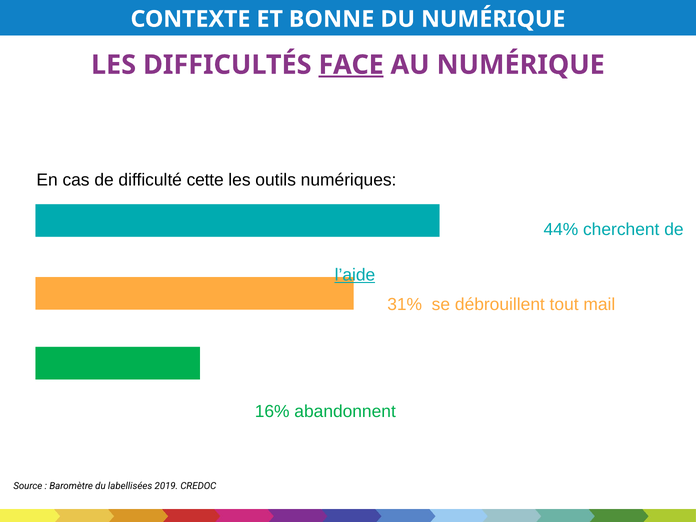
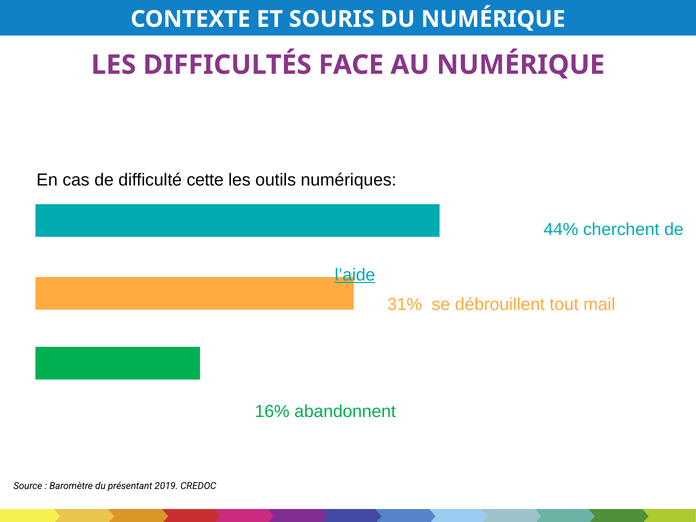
BONNE: BONNE -> SOURIS
FACE underline: present -> none
labellisées: labellisées -> présentant
